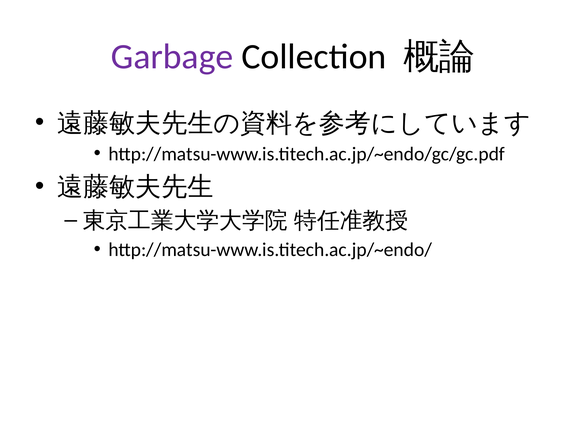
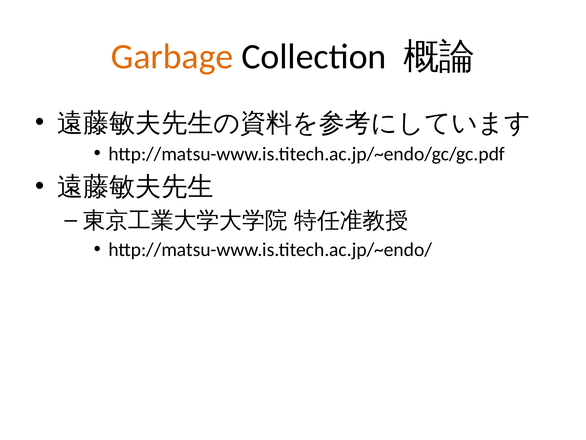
Garbage colour: purple -> orange
